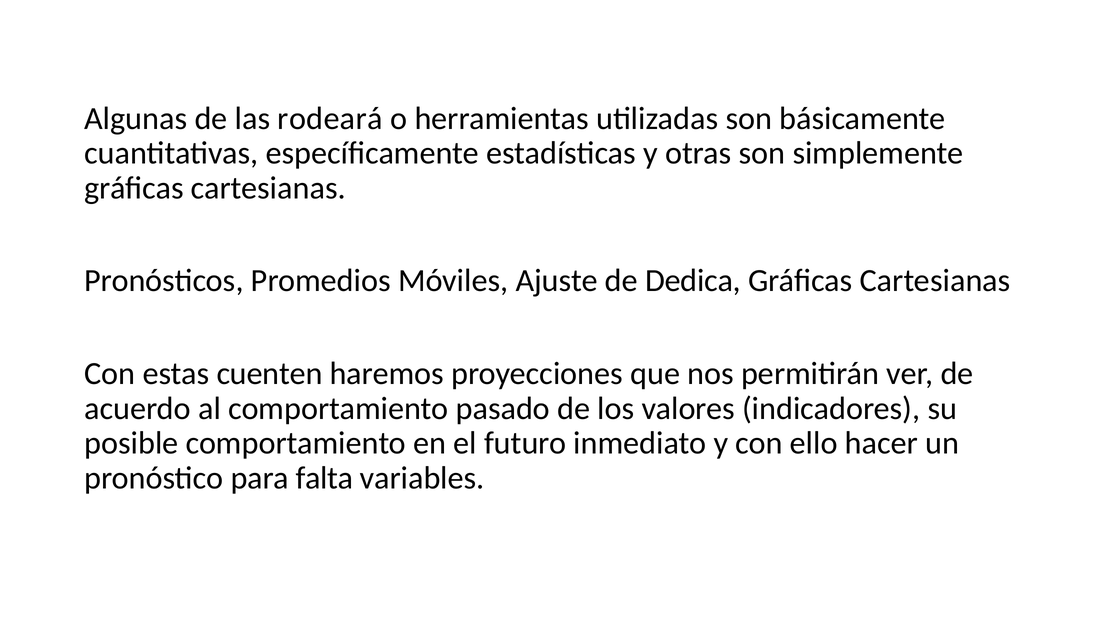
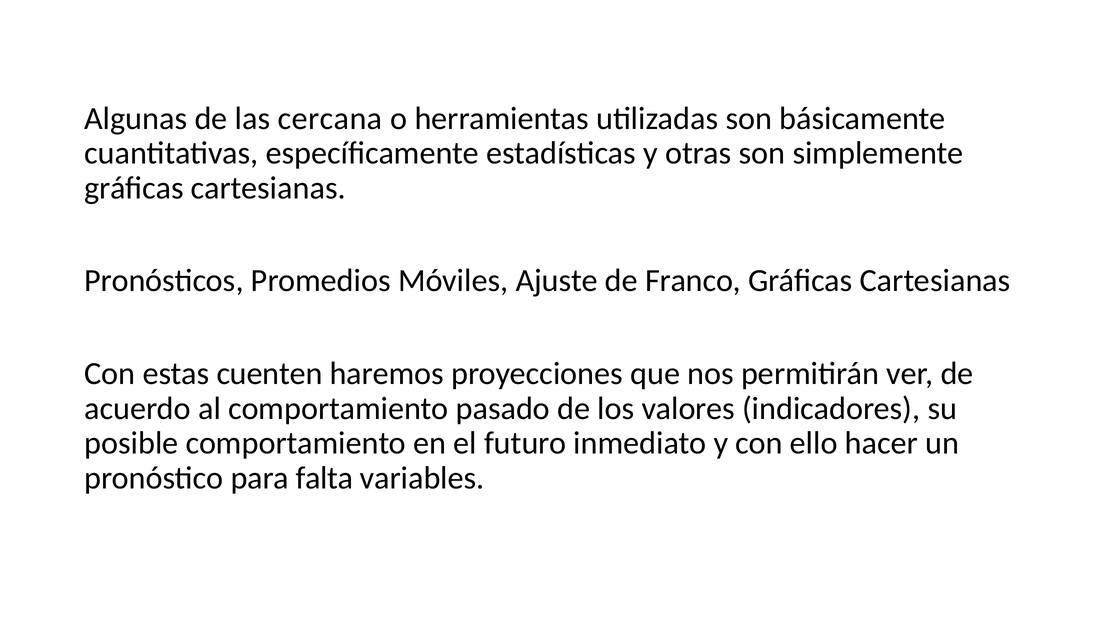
rodeará: rodeará -> cercana
Dedica: Dedica -> Franco
